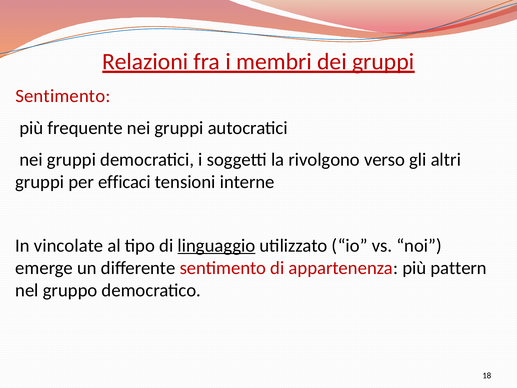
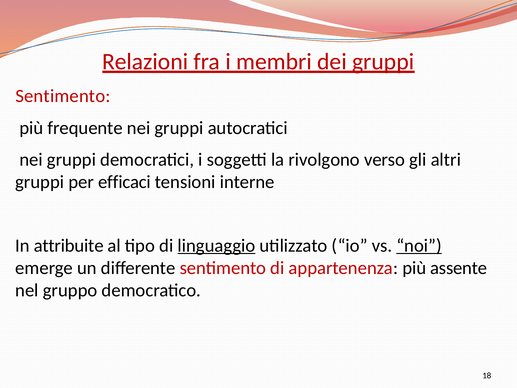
vincolate: vincolate -> attribuite
noi underline: none -> present
pattern: pattern -> assente
